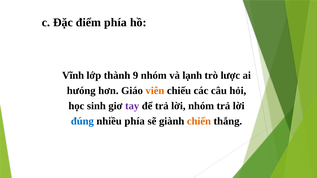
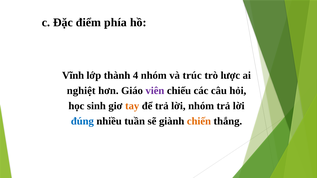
9: 9 -> 4
lạnh: lạnh -> trúc
hưóng: hưóng -> nghiệt
viên colour: orange -> purple
tay colour: purple -> orange
nhiều phía: phía -> tuần
